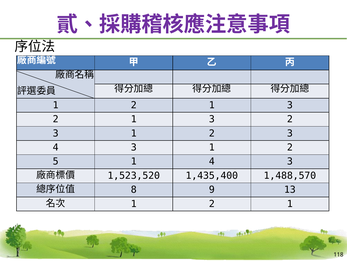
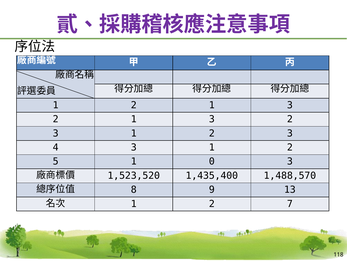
1 4: 4 -> 0
1 at (290, 203): 1 -> 7
